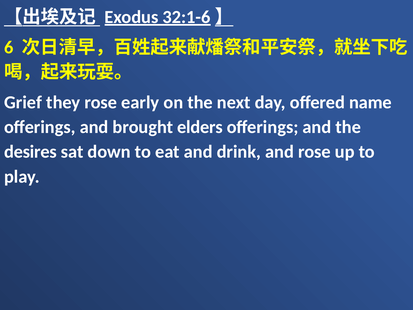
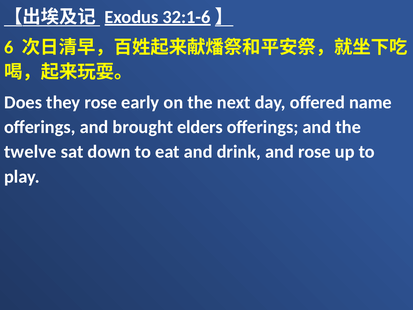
Grief: Grief -> Does
desires: desires -> twelve
